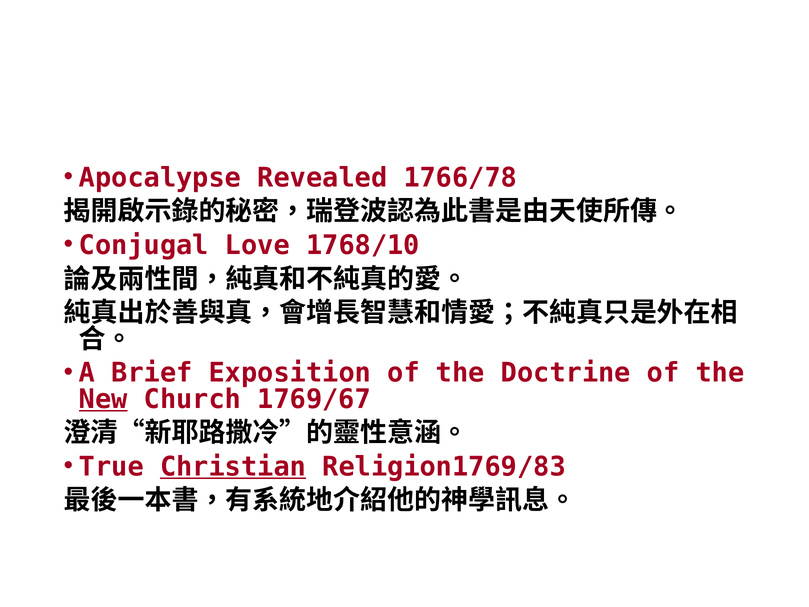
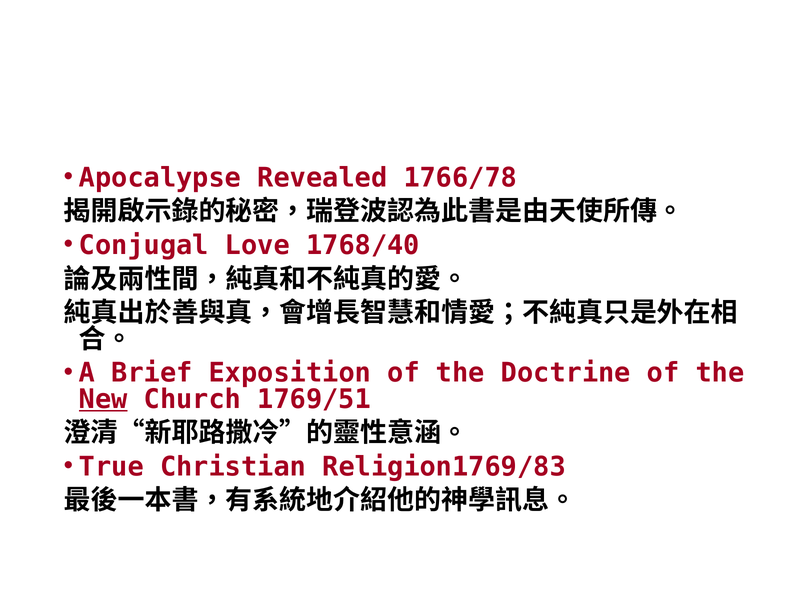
1768/10: 1768/10 -> 1768/40
1769/67: 1769/67 -> 1769/51
Christian underline: present -> none
